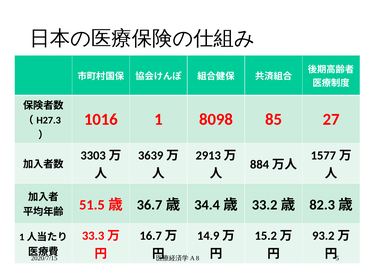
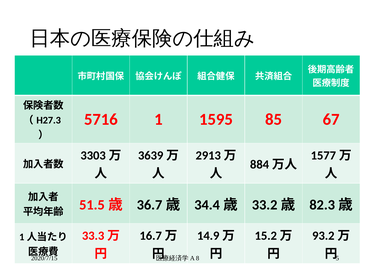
1016: 1016 -> 5716
8098: 8098 -> 1595
27: 27 -> 67
